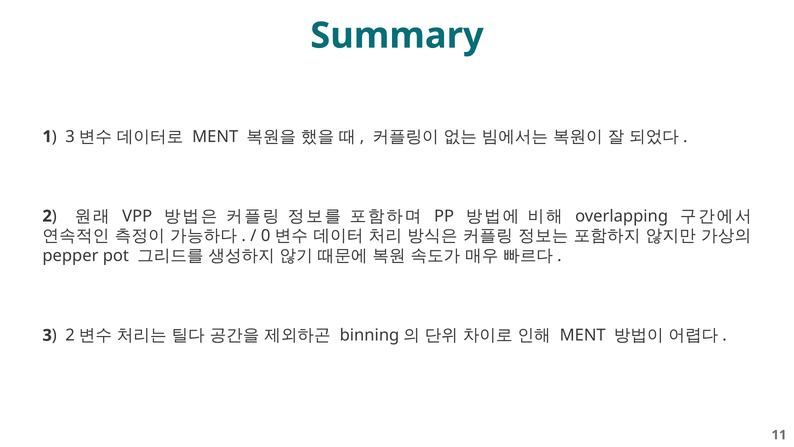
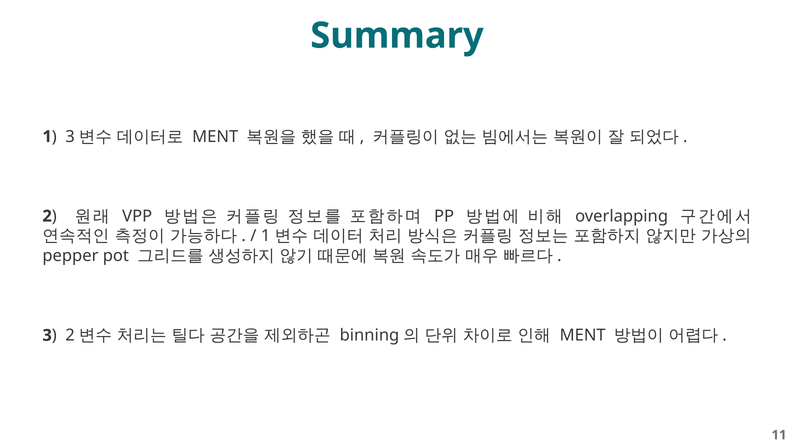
0 at (266, 236): 0 -> 1
